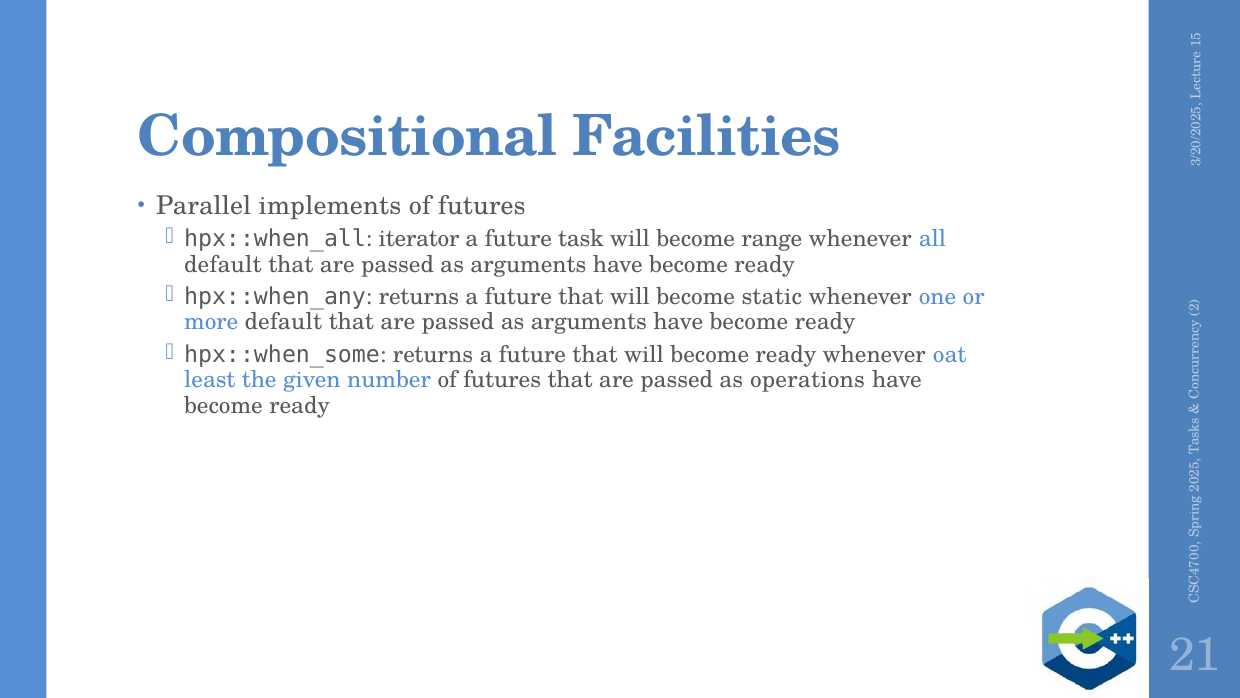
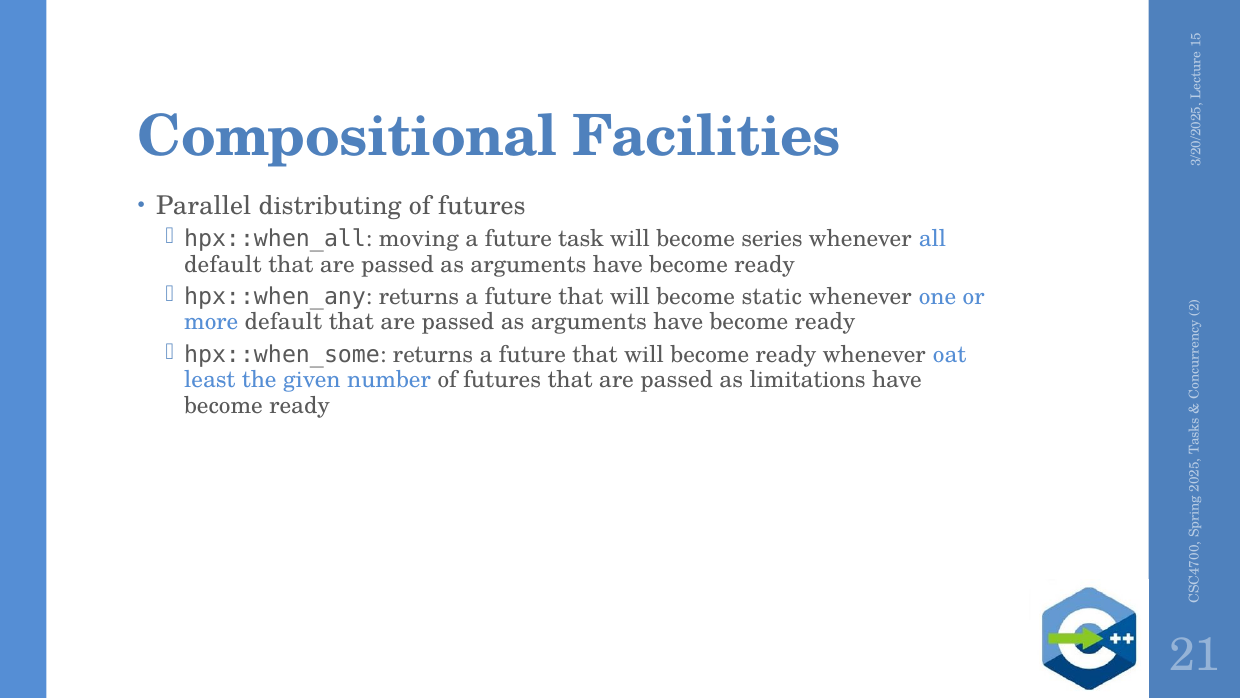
implements: implements -> distributing
iterator: iterator -> moving
range: range -> series
operations: operations -> limitations
